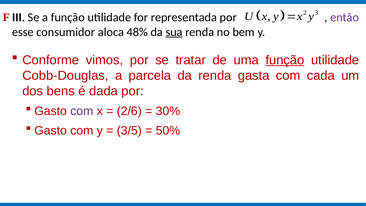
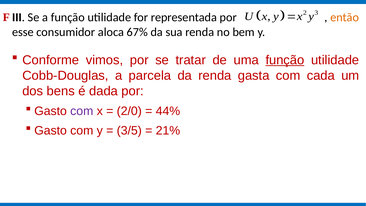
então colour: purple -> orange
48%: 48% -> 67%
sua underline: present -> none
2/6: 2/6 -> 2/0
30%: 30% -> 44%
50%: 50% -> 21%
